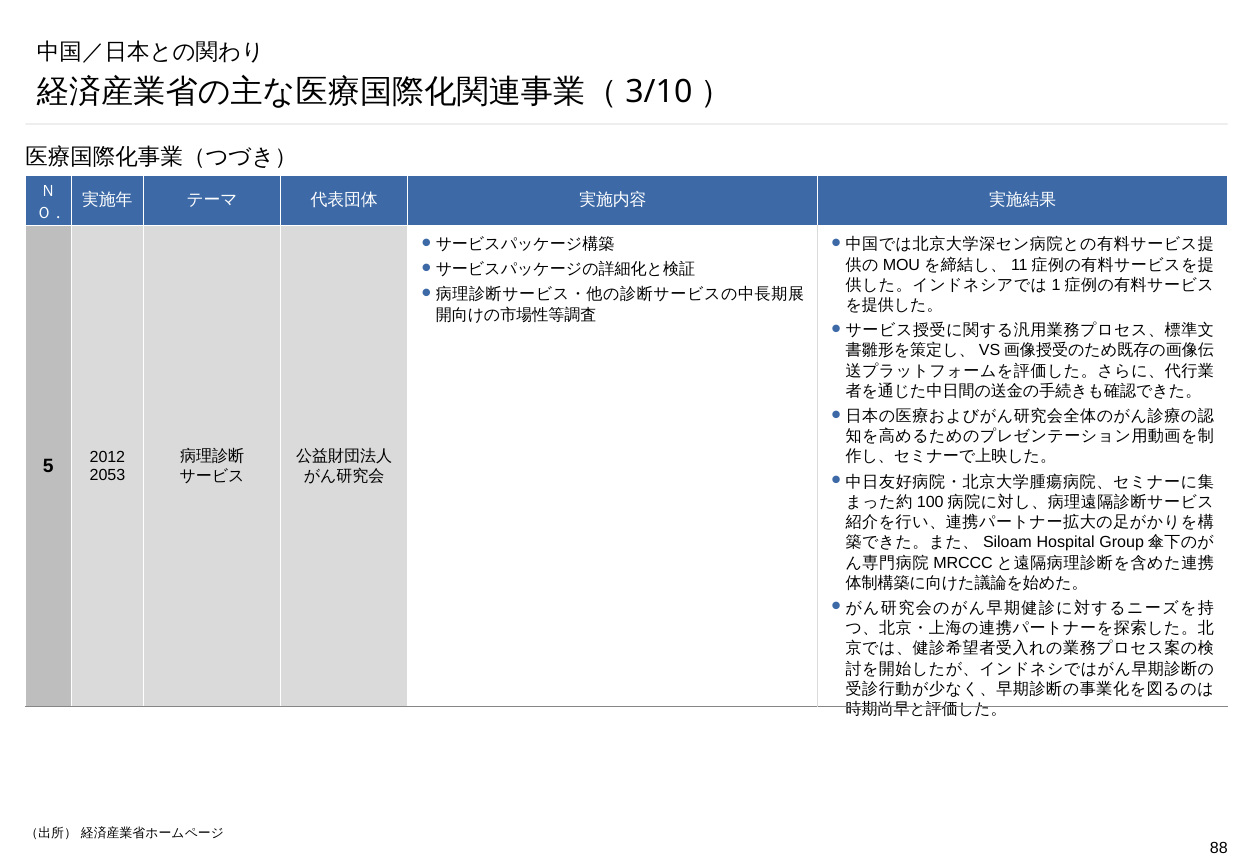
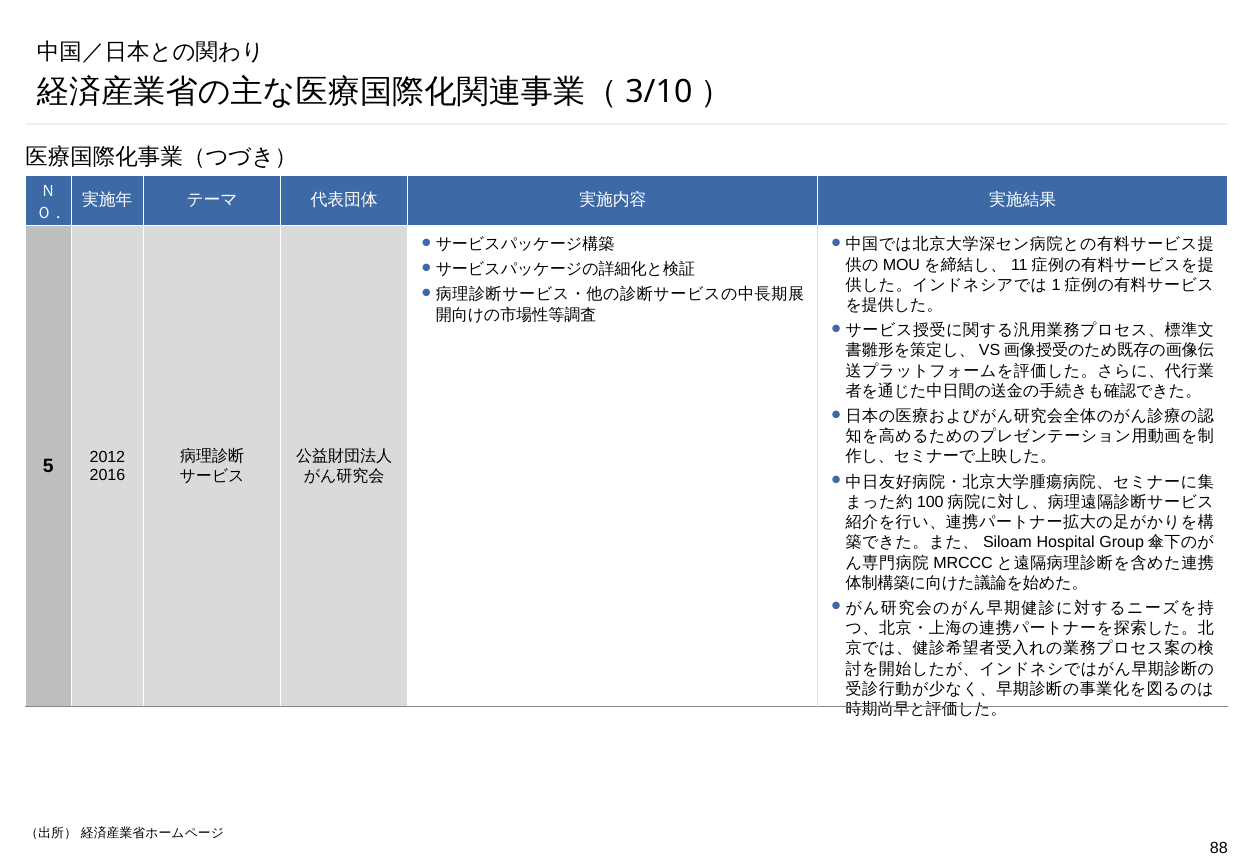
2053: 2053 -> 2016
